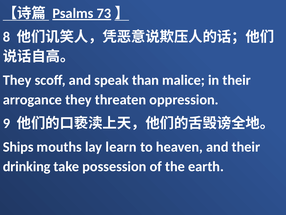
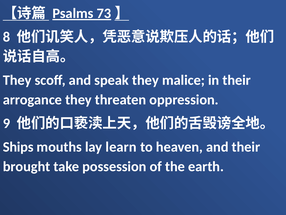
speak than: than -> they
drinking: drinking -> brought
